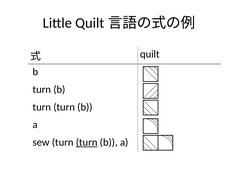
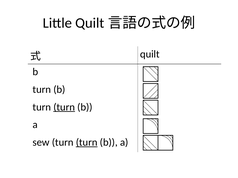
turn at (64, 107) underline: none -> present
